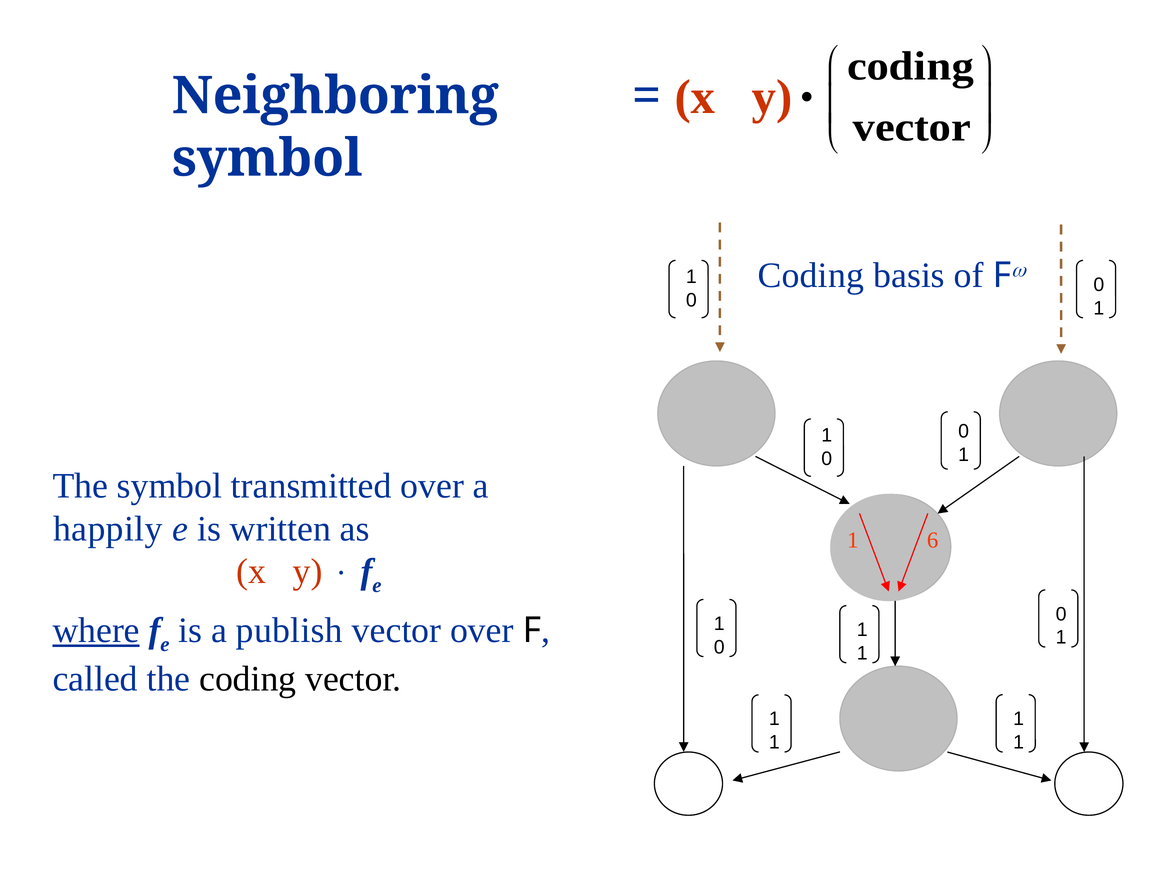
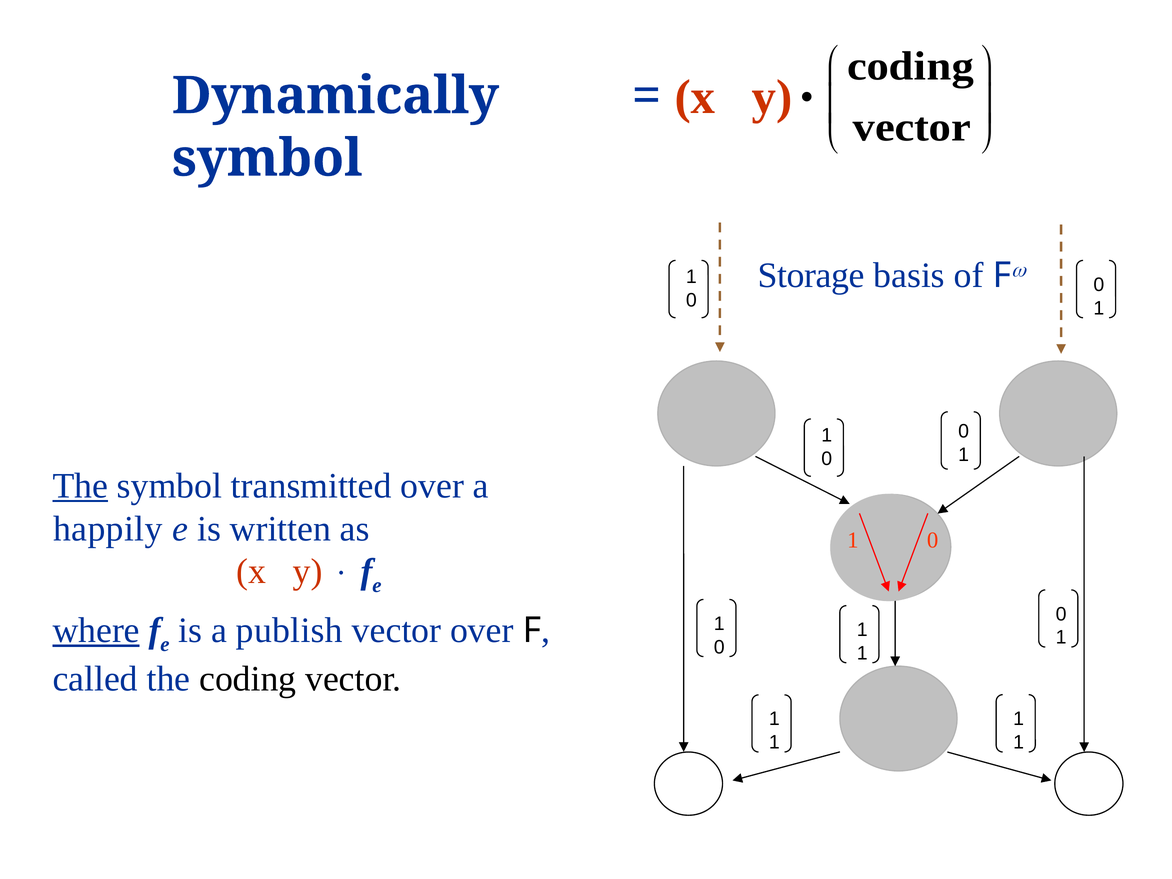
Neighboring: Neighboring -> Dynamically
Coding at (811, 275): Coding -> Storage
The at (80, 486) underline: none -> present
6 at (933, 540): 6 -> 0
